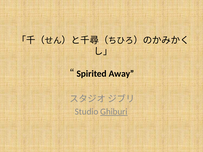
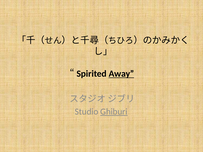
Away underline: none -> present
